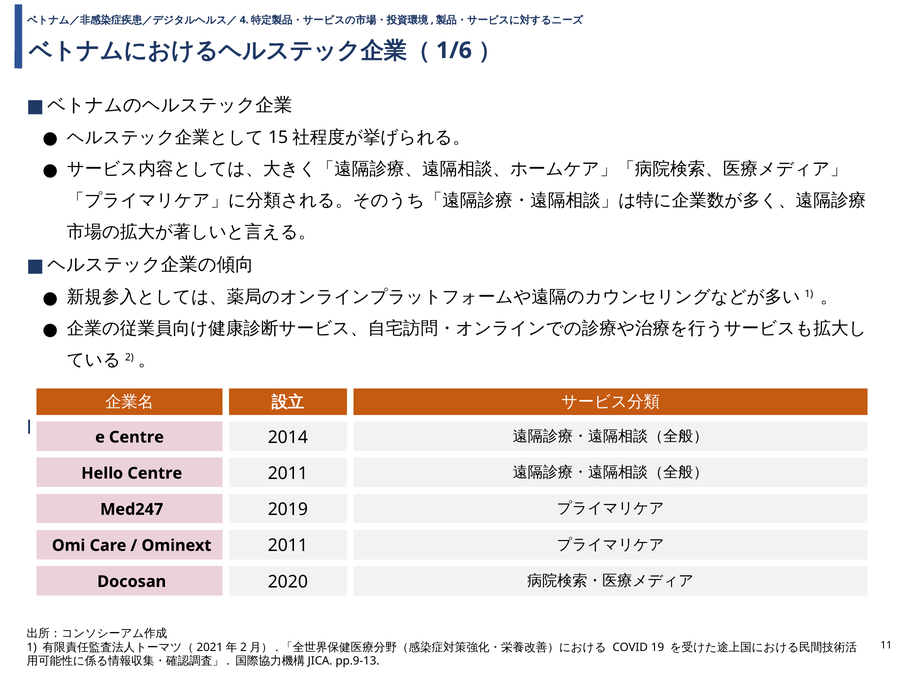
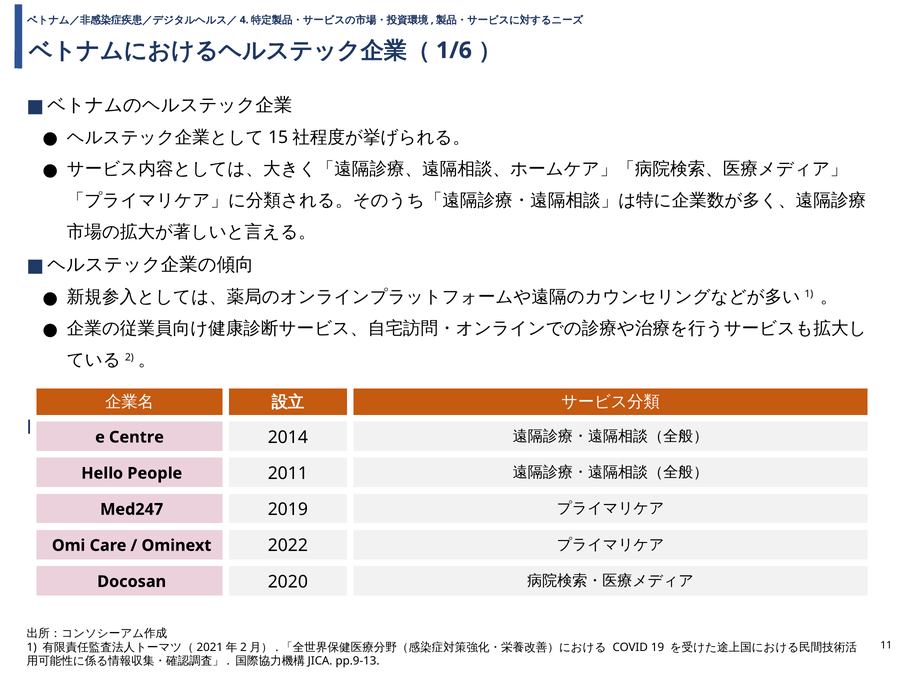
Hello Centre: Centre -> People
Ominext 2011: 2011 -> 2022
